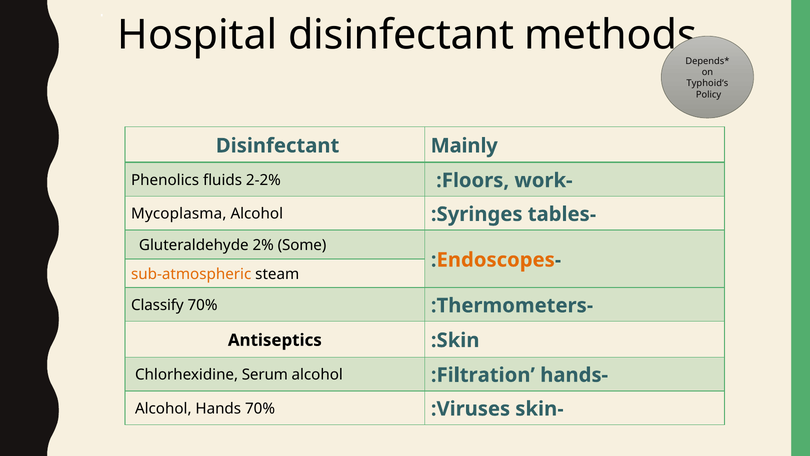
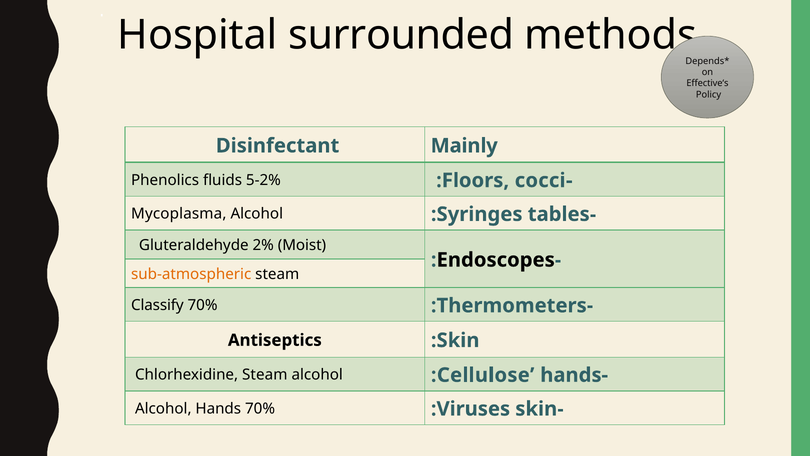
Hospital disinfectant: disinfectant -> surrounded
Typhoid‘s: Typhoid‘s -> Effective‘s
2-2%: 2-2% -> 5-2%
work: work -> cocci
Some: Some -> Moist
Endoscopes colour: orange -> black
Chlorhexidine Serum: Serum -> Steam
Filtration: Filtration -> Cellulose
